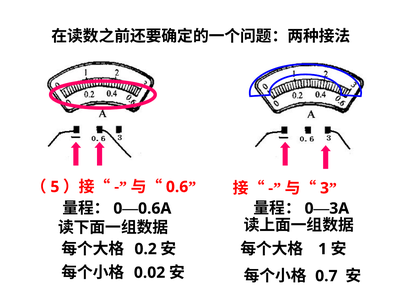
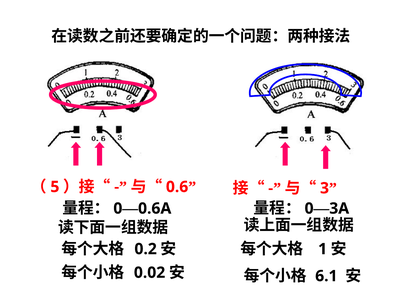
0.7: 0.7 -> 6.1
